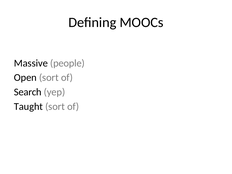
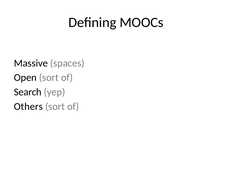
people: people -> spaces
Taught: Taught -> Others
